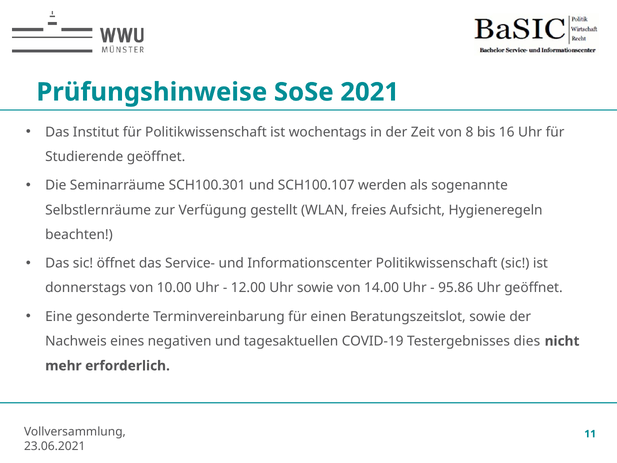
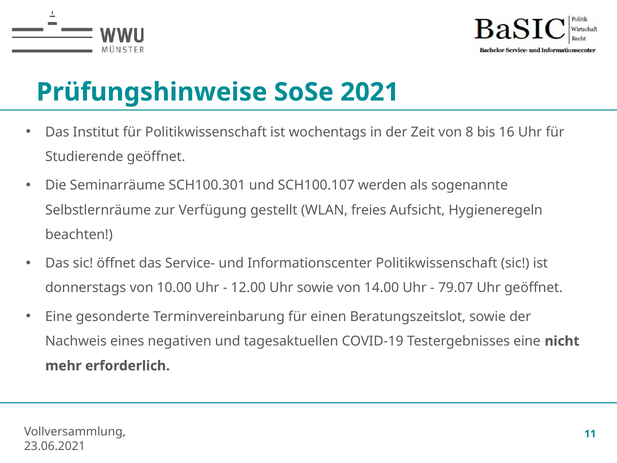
95.86: 95.86 -> 79.07
Testergebnisses dies: dies -> eine
